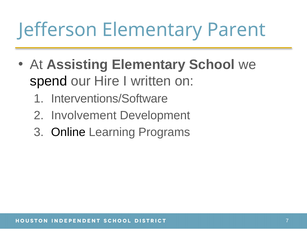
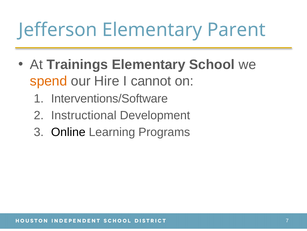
Assisting: Assisting -> Trainings
spend colour: black -> orange
written: written -> cannot
Involvement: Involvement -> Instructional
